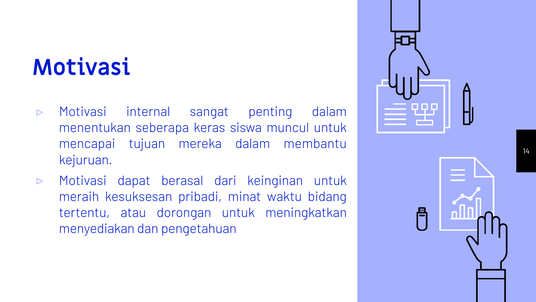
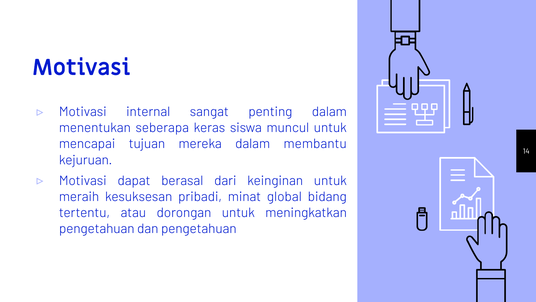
waktu: waktu -> global
menyediakan at (97, 229): menyediakan -> pengetahuan
